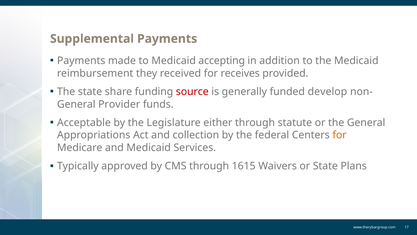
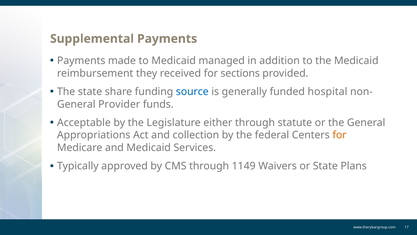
accepting: accepting -> managed
receives: receives -> sections
source colour: red -> blue
develop: develop -> hospital
1615: 1615 -> 1149
